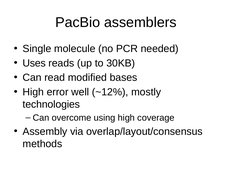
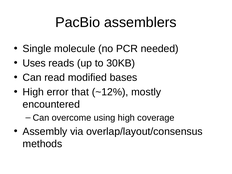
well: well -> that
technologies: technologies -> encountered
